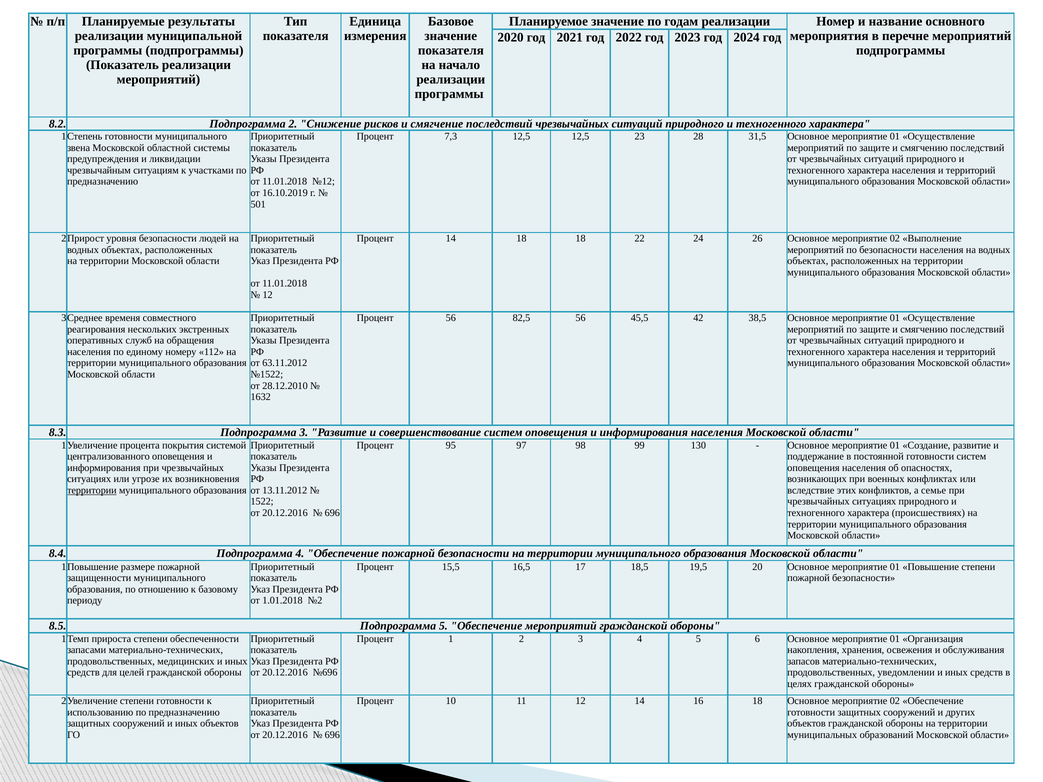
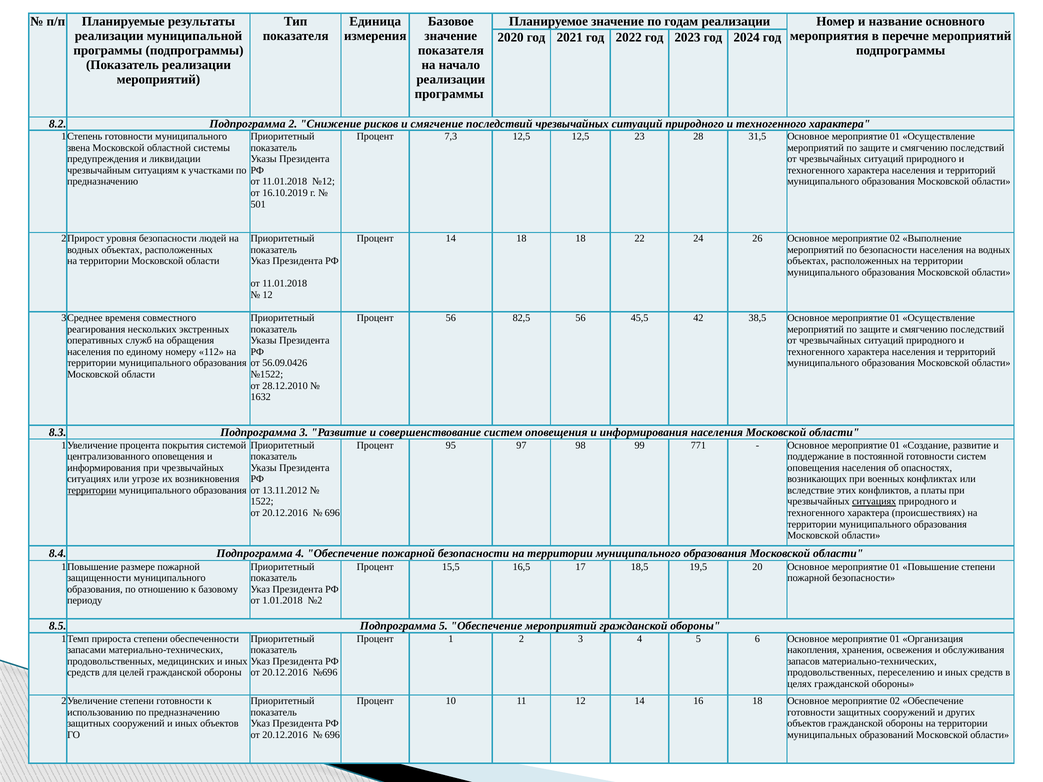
63.11.2012: 63.11.2012 -> 56.09.0426
130: 130 -> 771
семье: семье -> платы
ситуациях at (874, 502) underline: none -> present
уведомлении: уведомлении -> переселению
